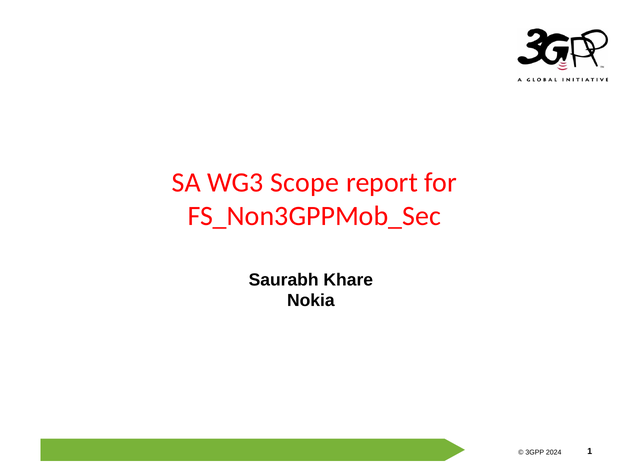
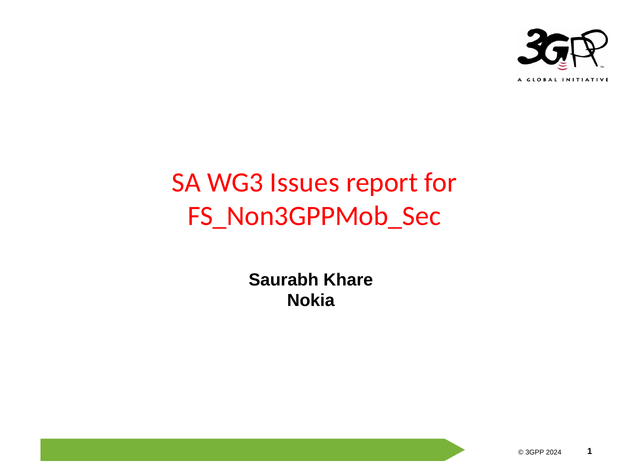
Scope: Scope -> Issues
